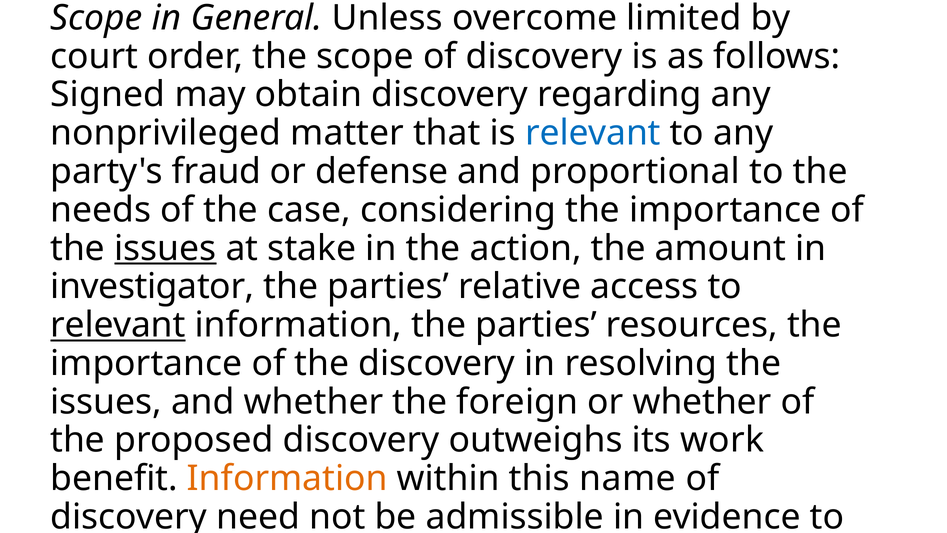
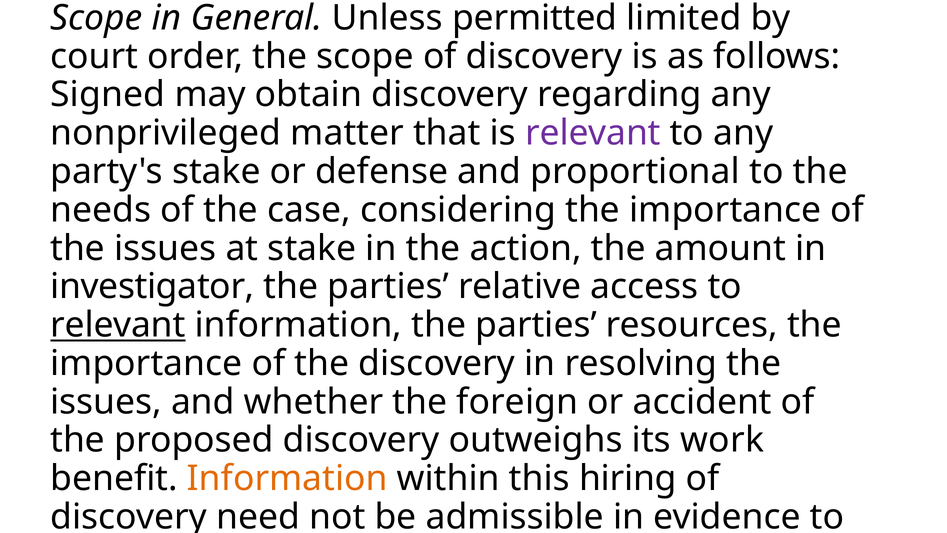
overcome: overcome -> permitted
relevant at (593, 133) colour: blue -> purple
party's fraud: fraud -> stake
issues at (165, 248) underline: present -> none
or whether: whether -> accident
name: name -> hiring
